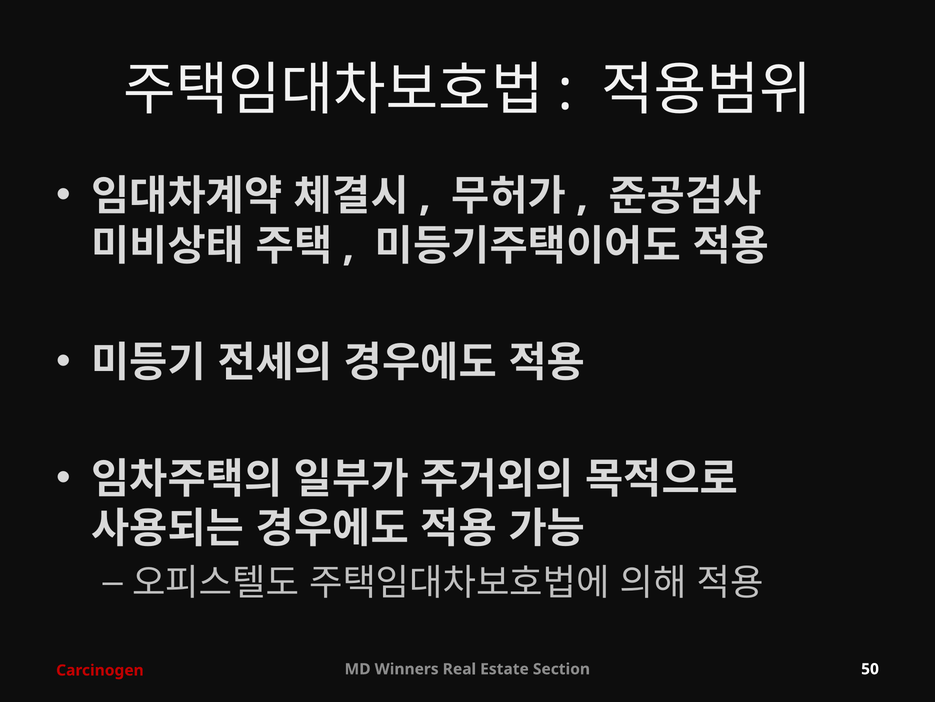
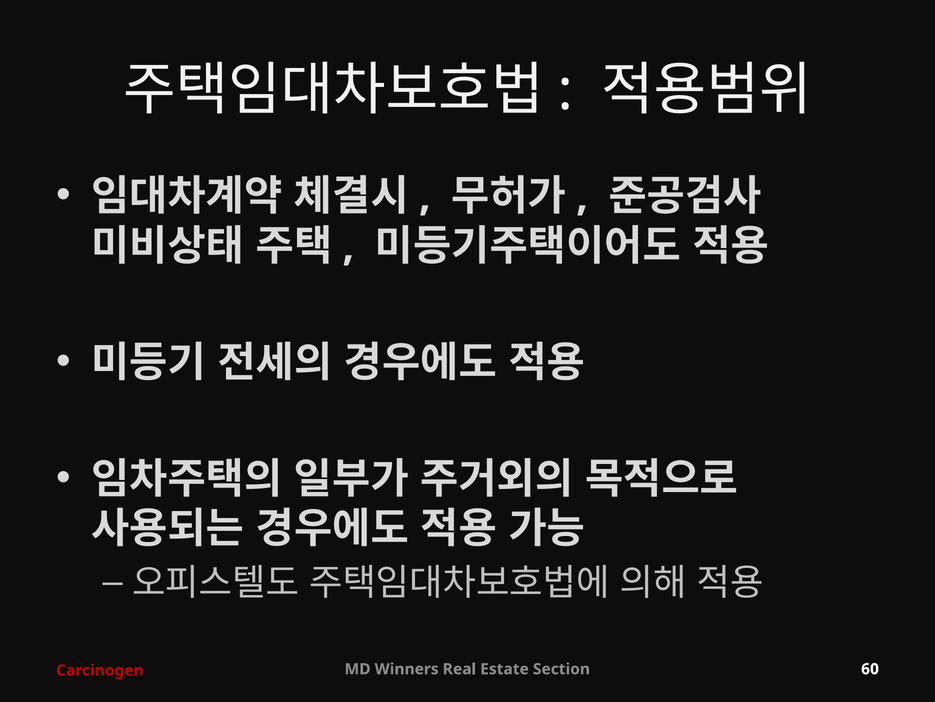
50: 50 -> 60
